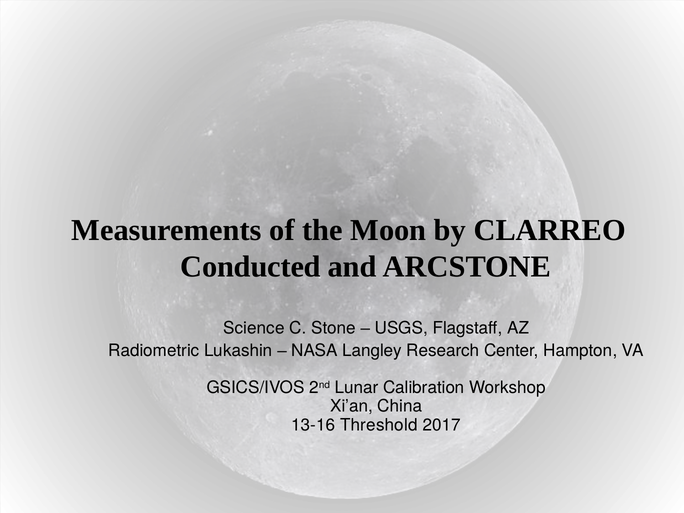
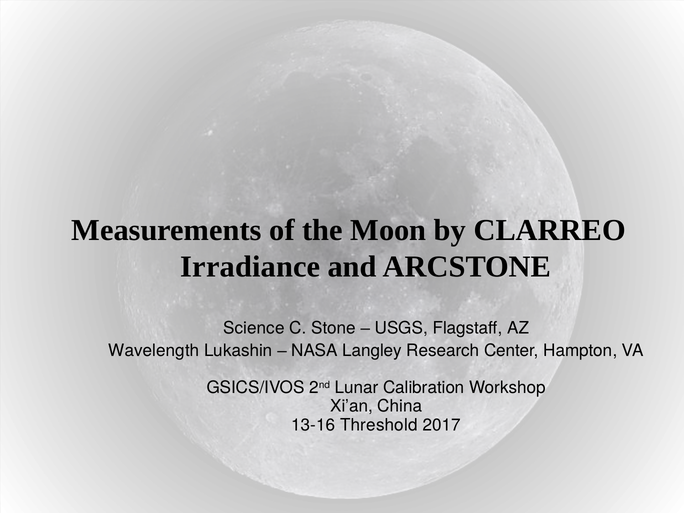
Conducted: Conducted -> Irradiance
Radiometric: Radiometric -> Wavelength
